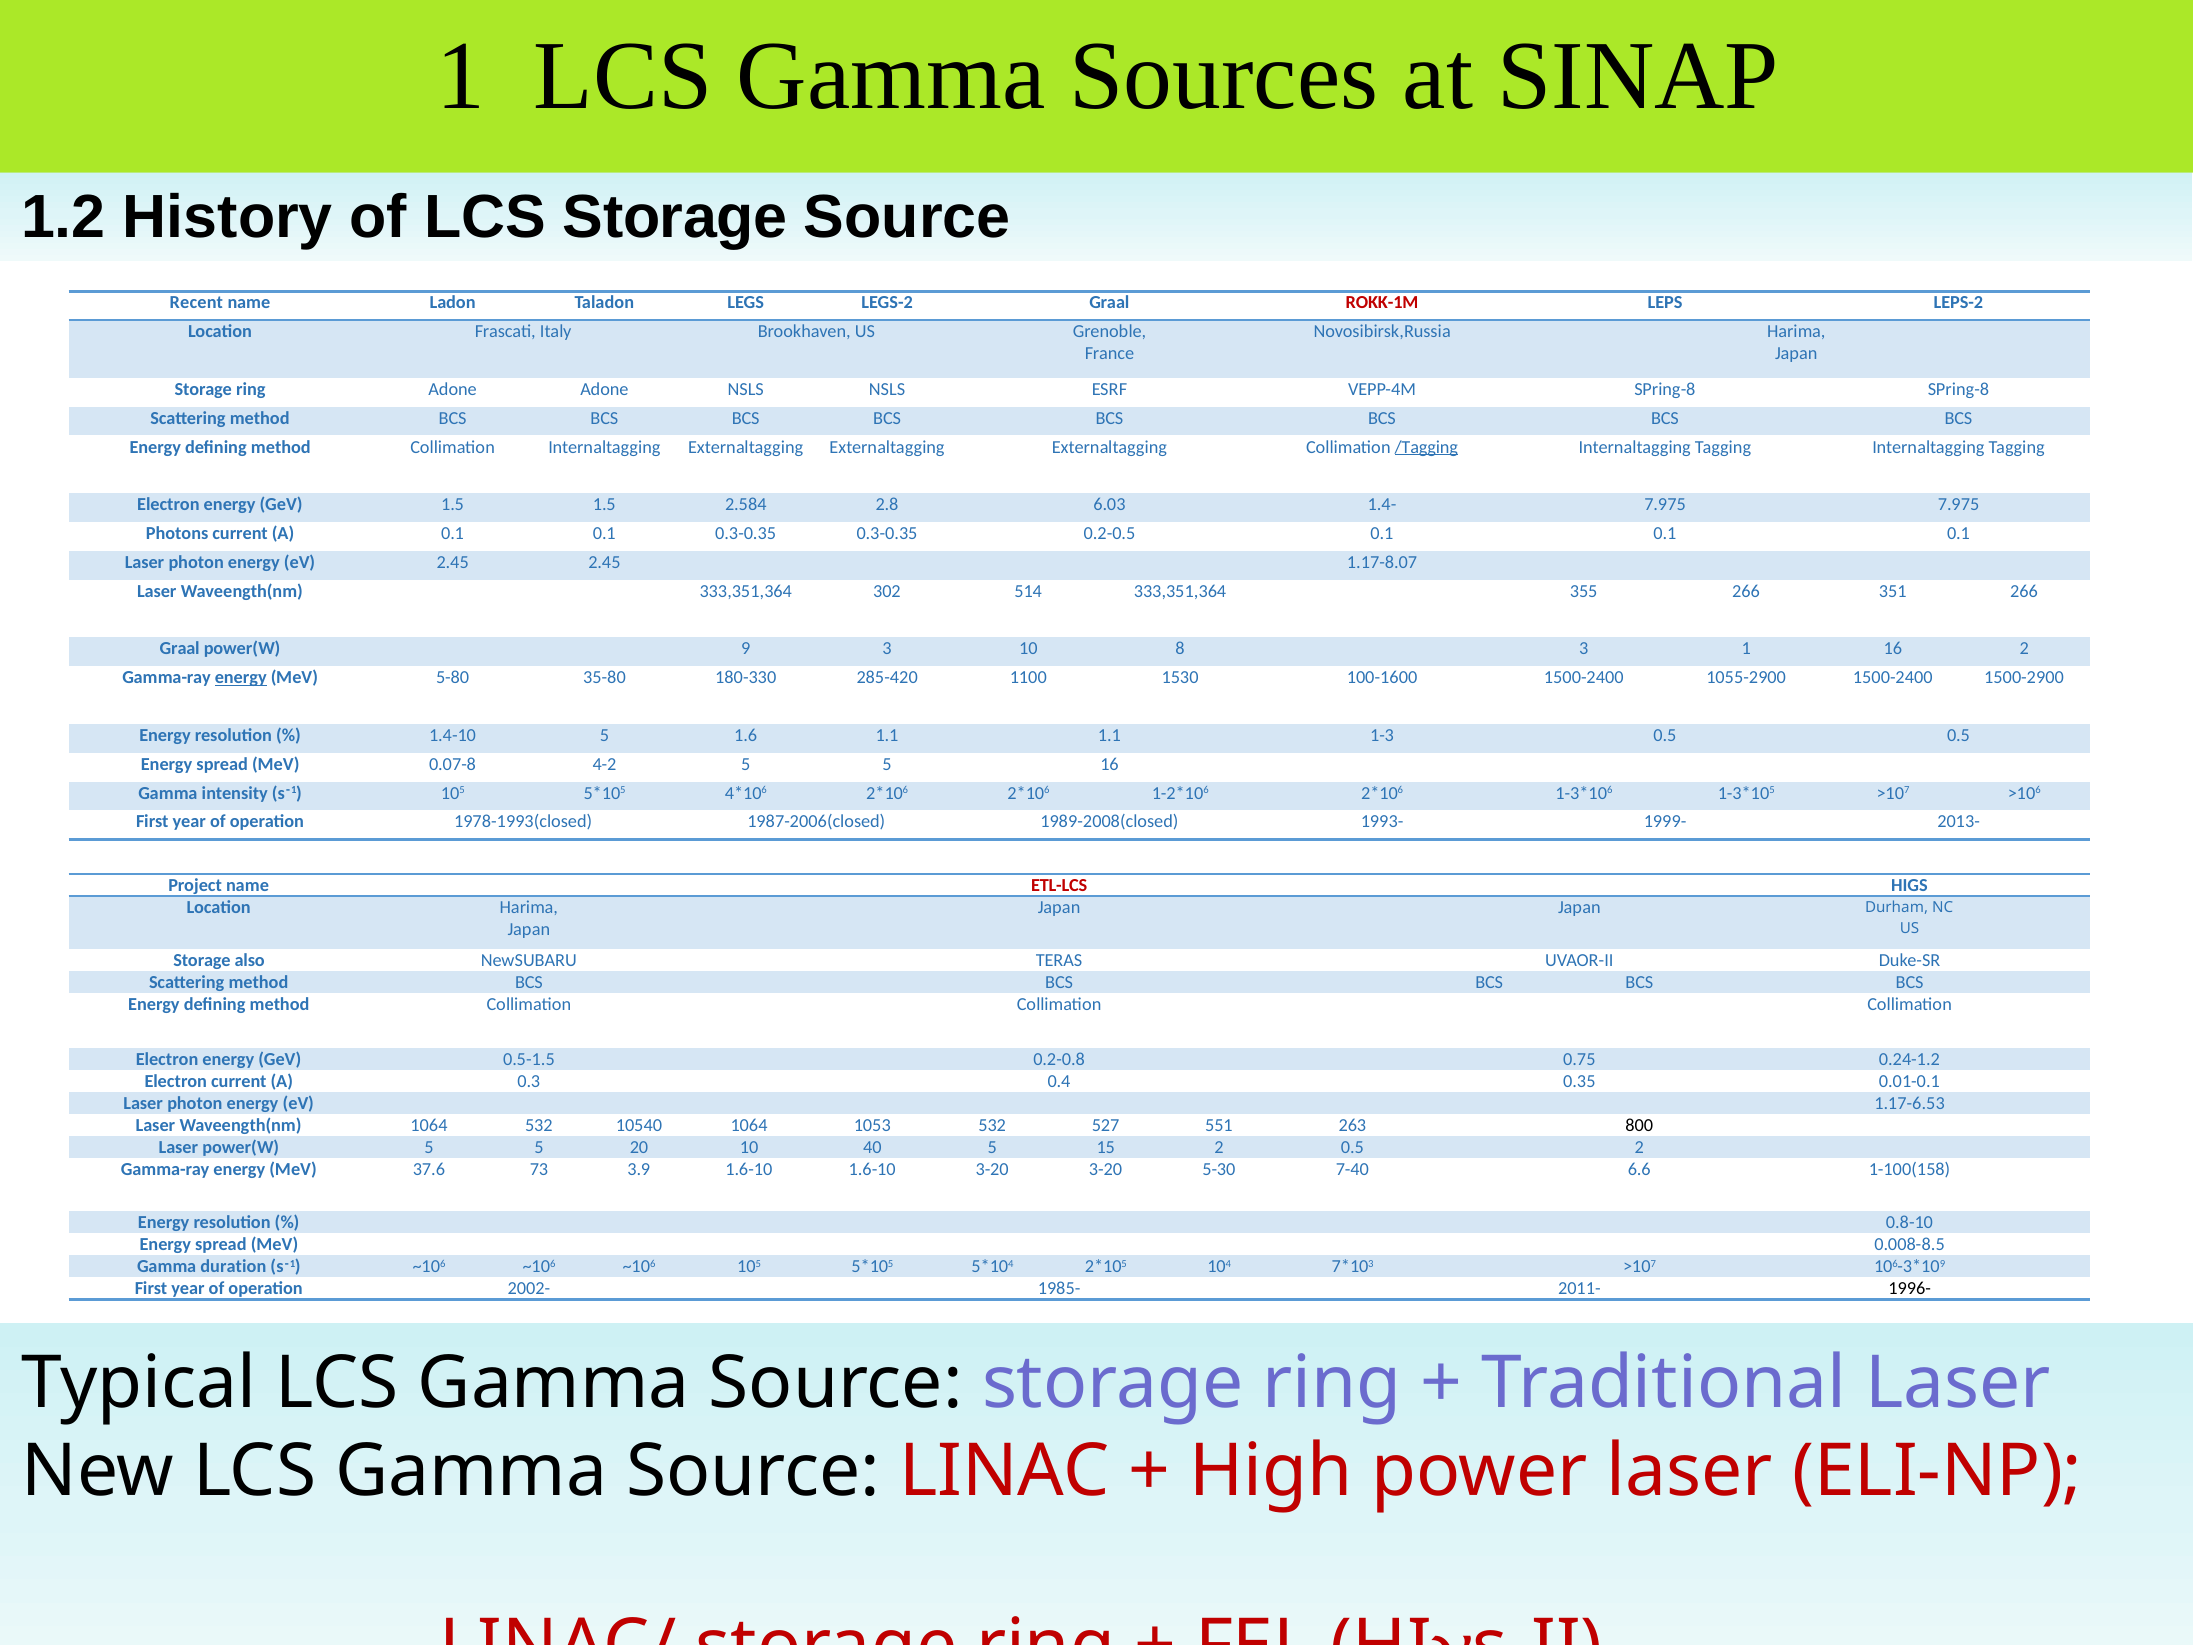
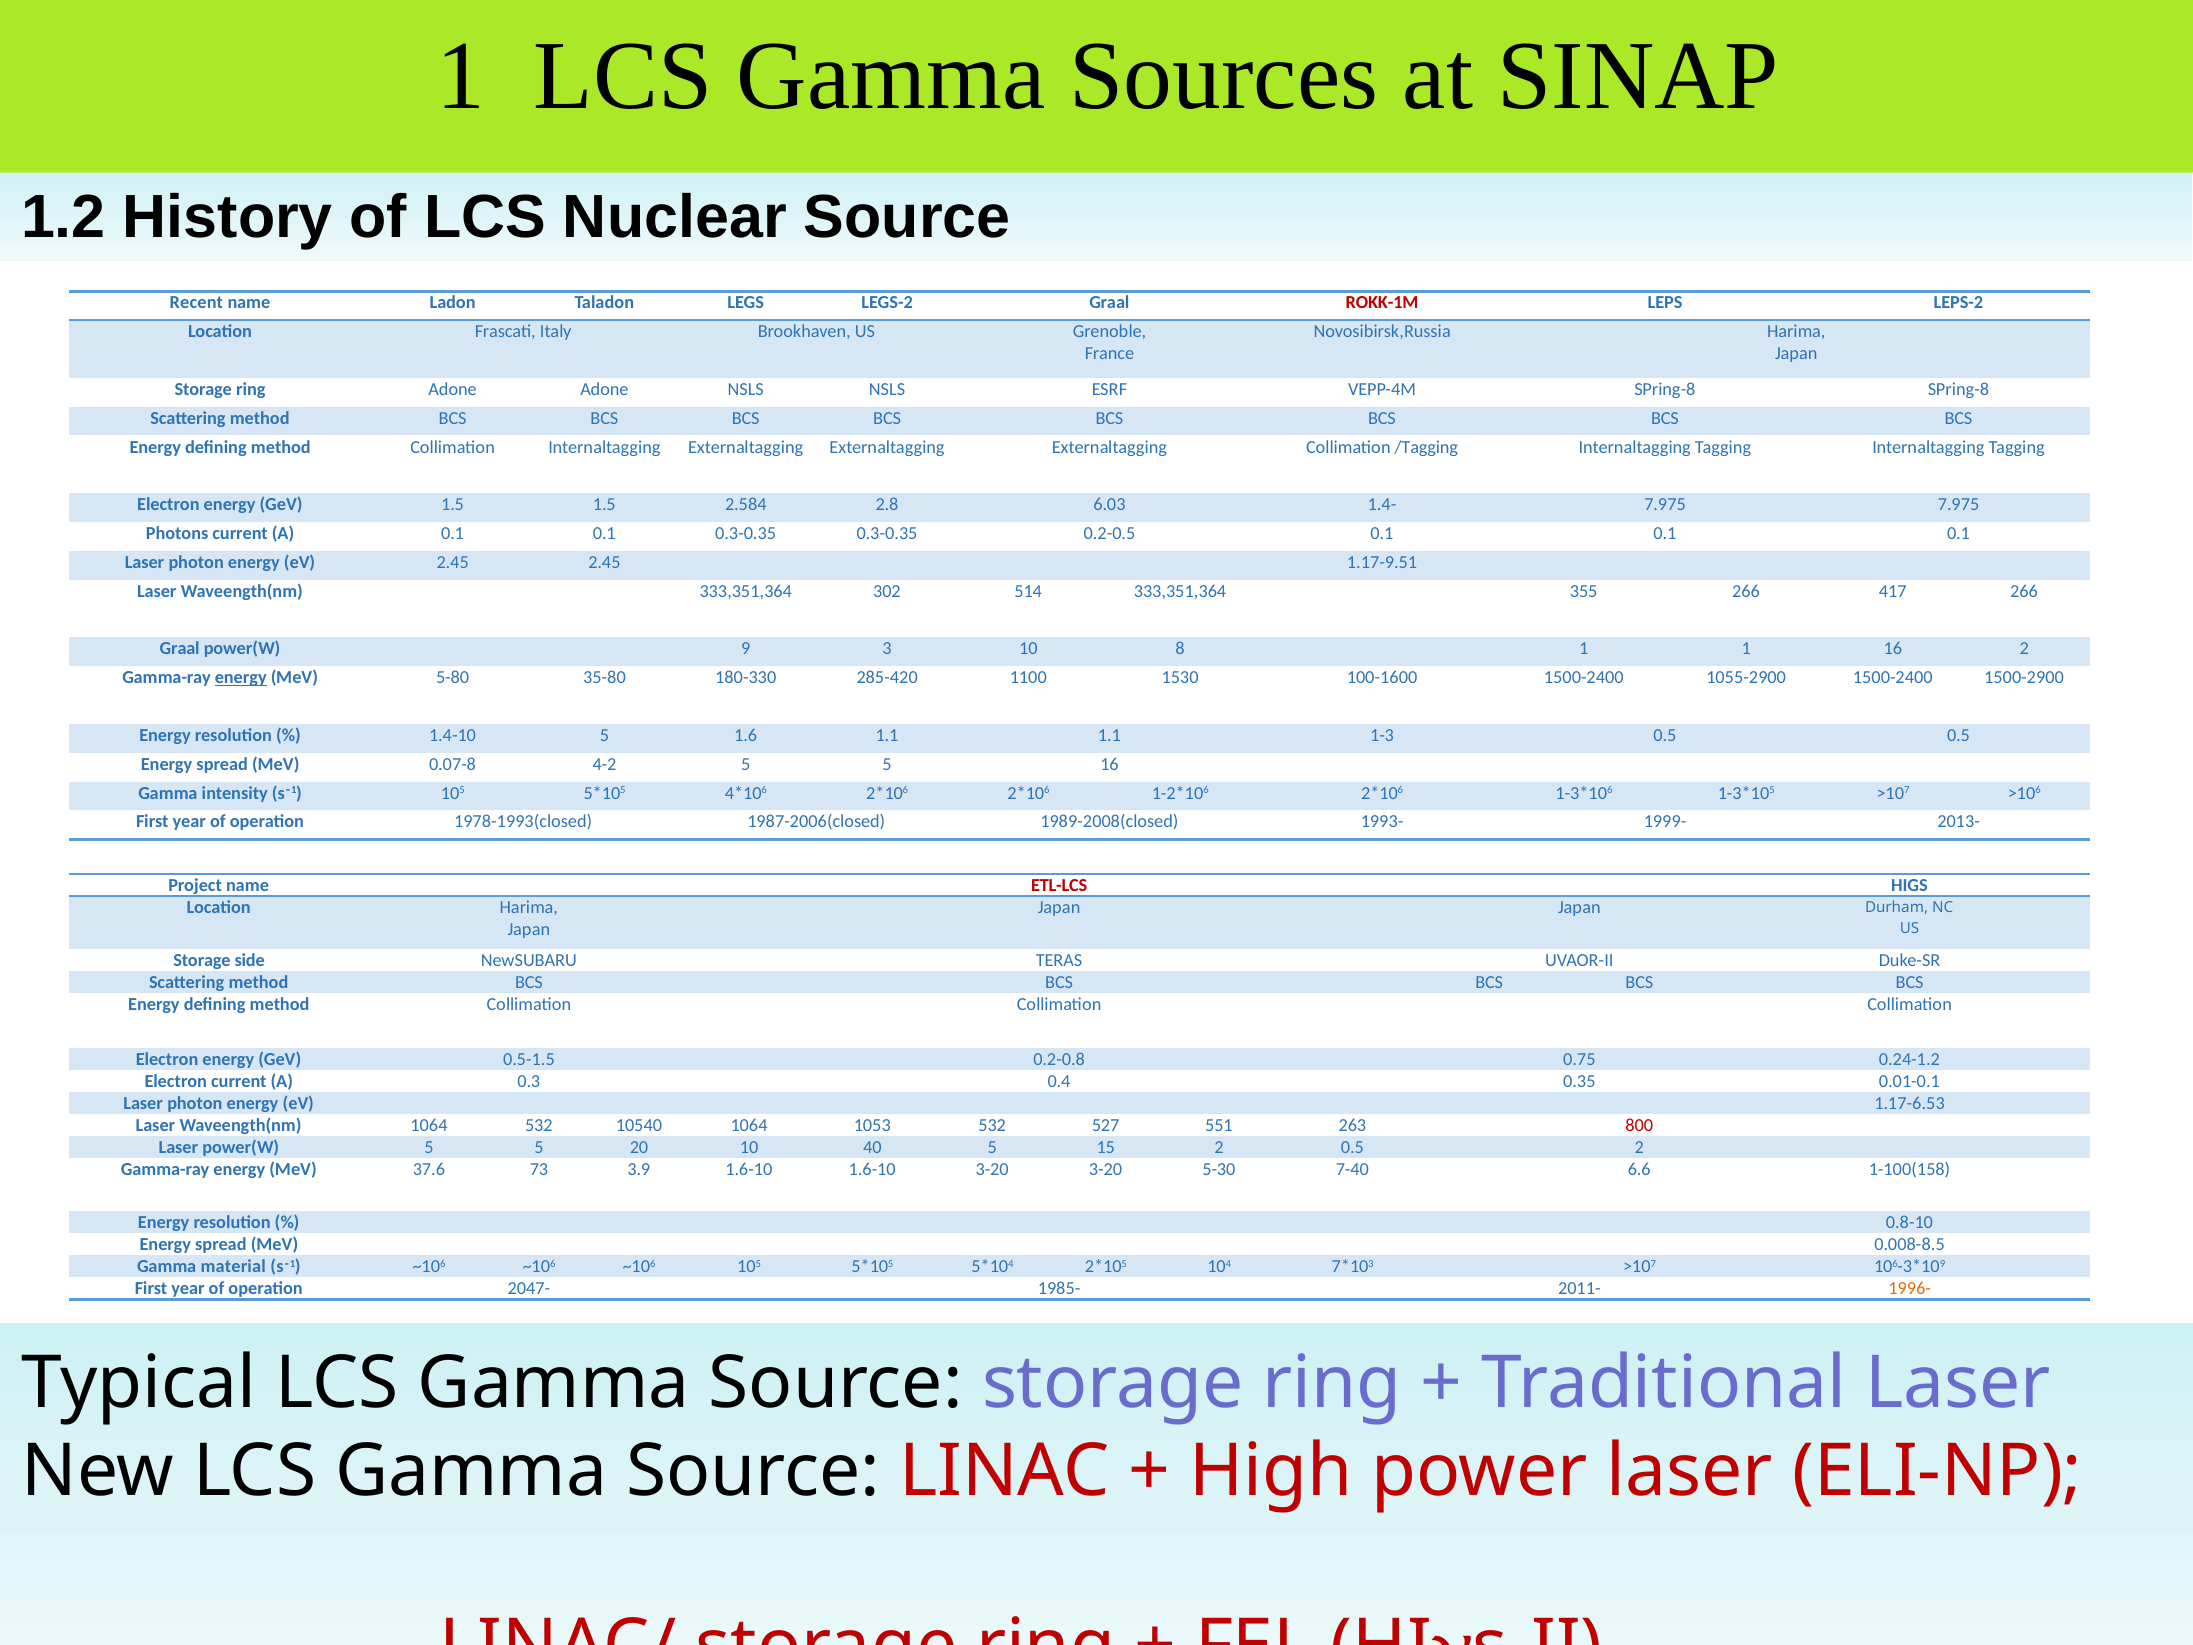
LCS Storage: Storage -> Nuclear
/Tagging underline: present -> none
1.17-8.07: 1.17-8.07 -> 1.17-9.51
351: 351 -> 417
8 3: 3 -> 1
also: also -> side
800 colour: black -> red
duration: duration -> material
2002-: 2002- -> 2047-
1996- colour: black -> orange
